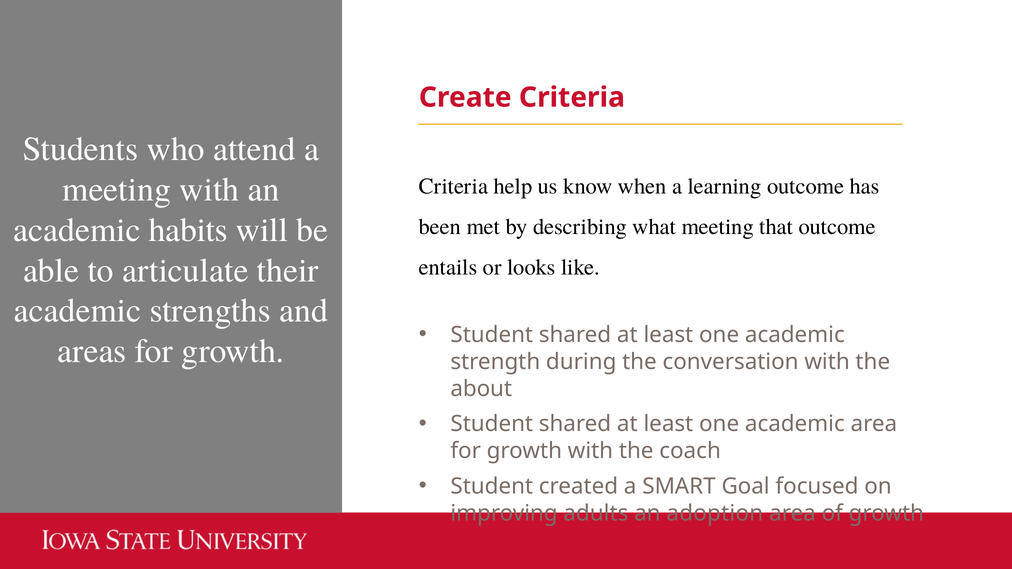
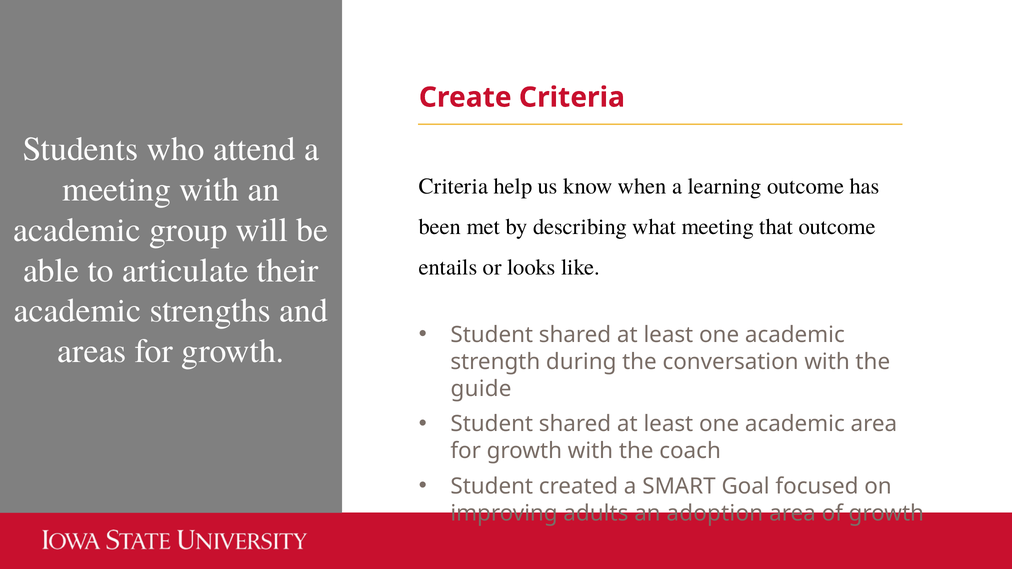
habits: habits -> group
about: about -> guide
